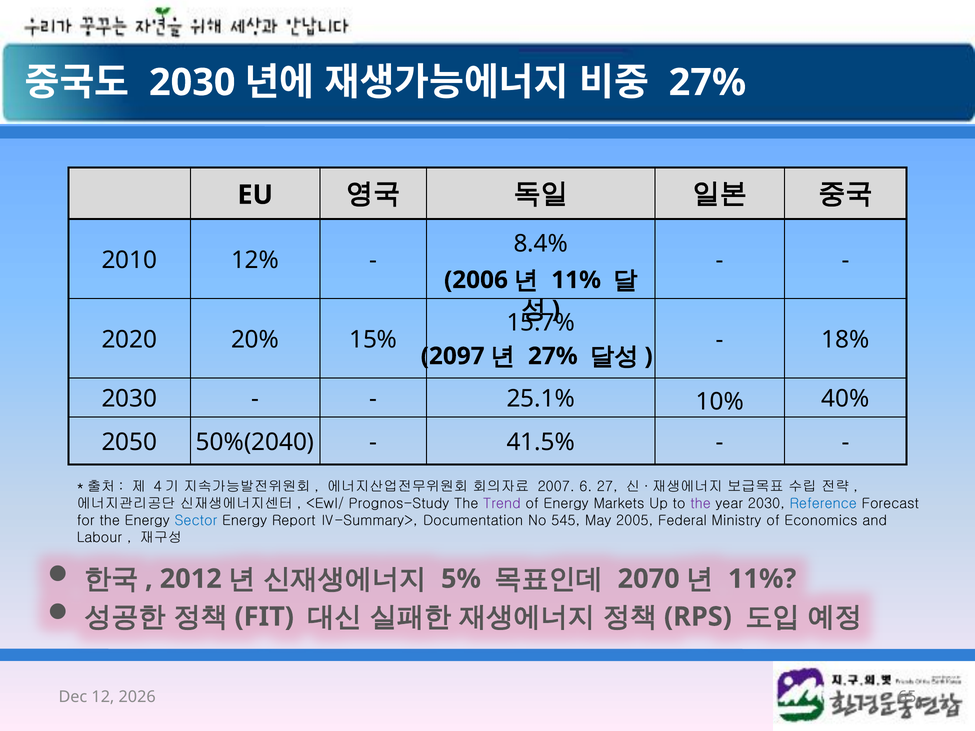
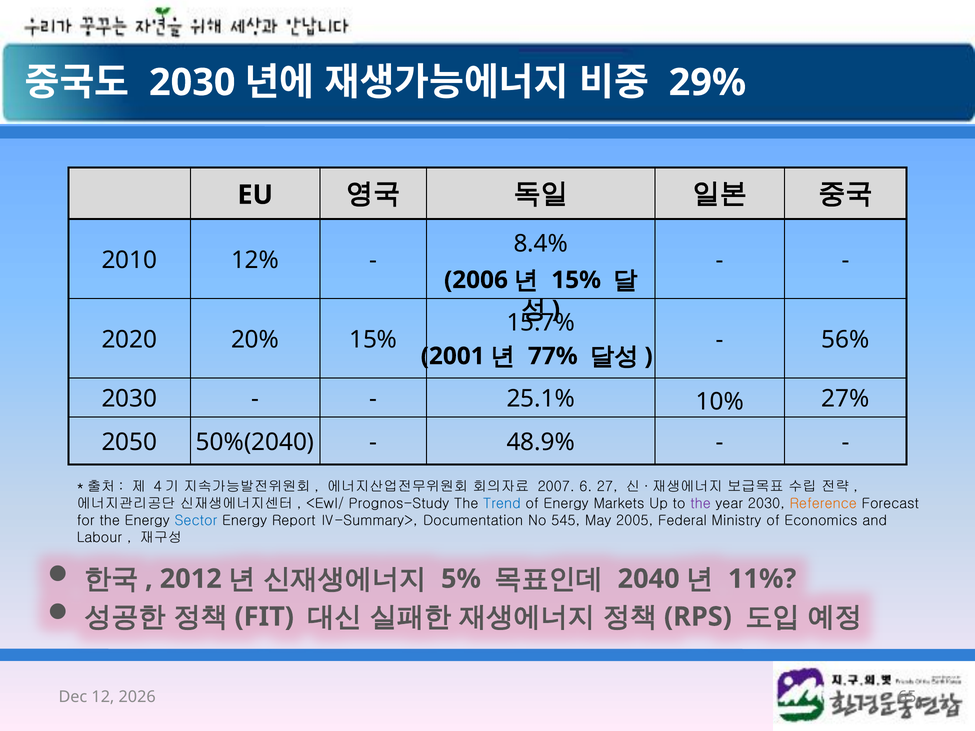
27% at (707, 83): 27% -> 29%
11% at (576, 280): 11% -> 15%
18%: 18% -> 56%
2097: 2097 -> 2001
27% at (553, 356): 27% -> 77%
40%: 40% -> 27%
41.5%: 41.5% -> 48.9%
Trend colour: purple -> blue
Reference colour: blue -> orange
2070: 2070 -> 2040
